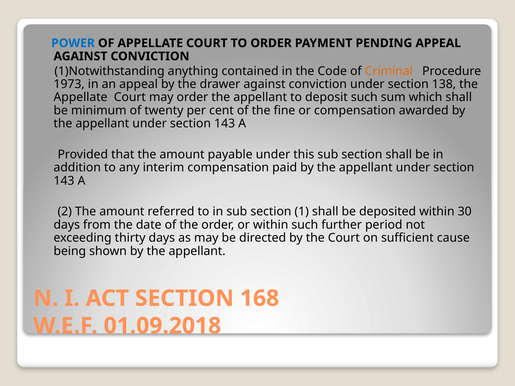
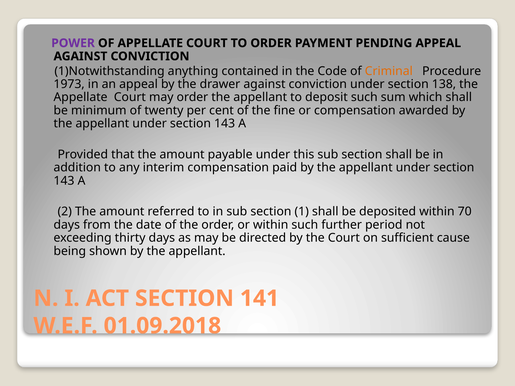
POWER colour: blue -> purple
30: 30 -> 70
168: 168 -> 141
